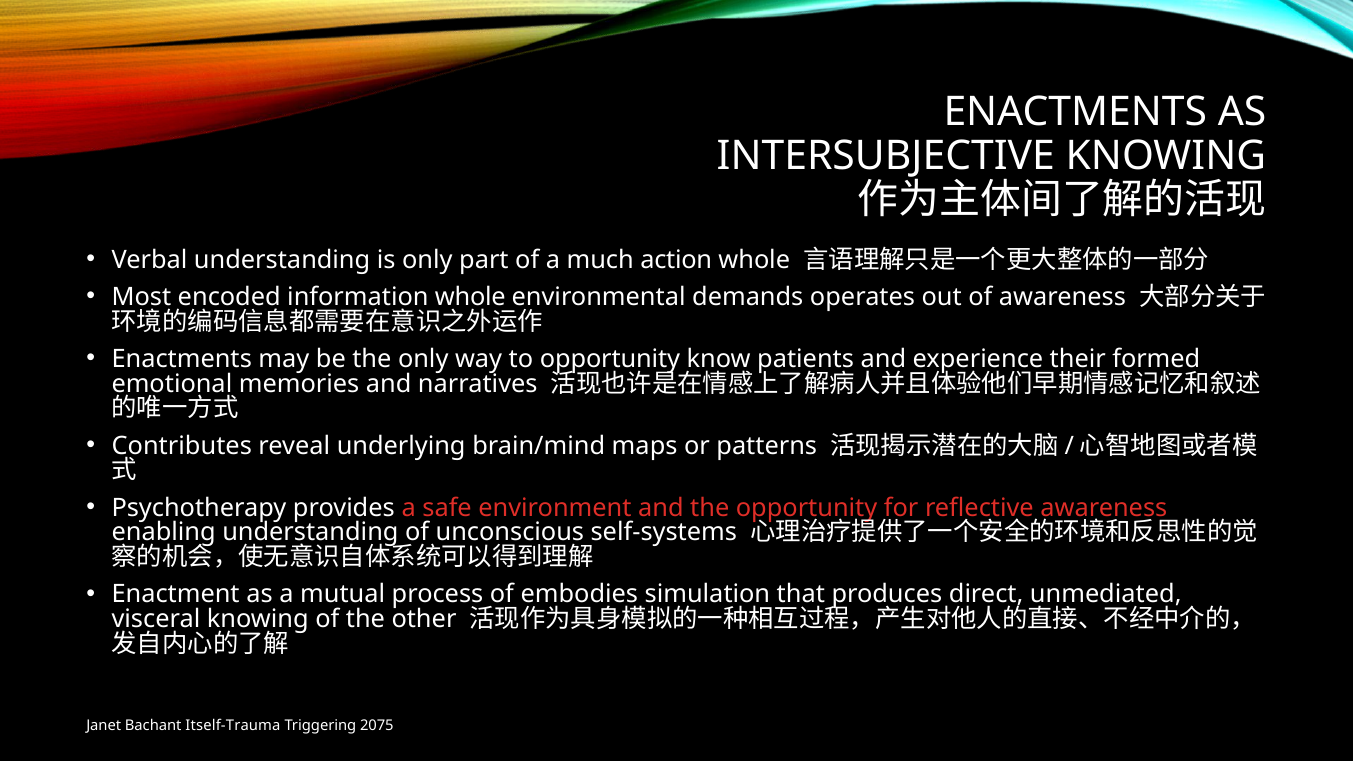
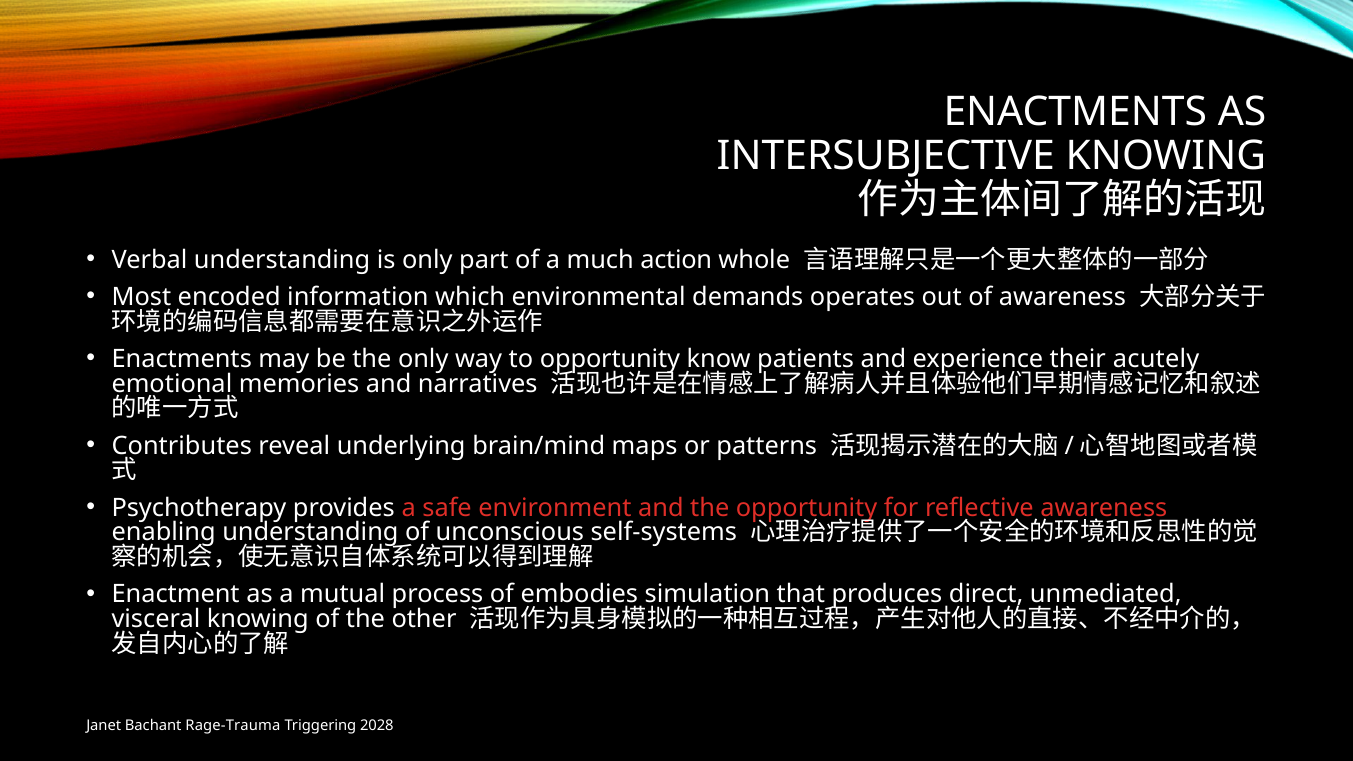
information whole: whole -> which
formed: formed -> acutely
Itself-Trauma: Itself-Trauma -> Rage-Trauma
2075: 2075 -> 2028
